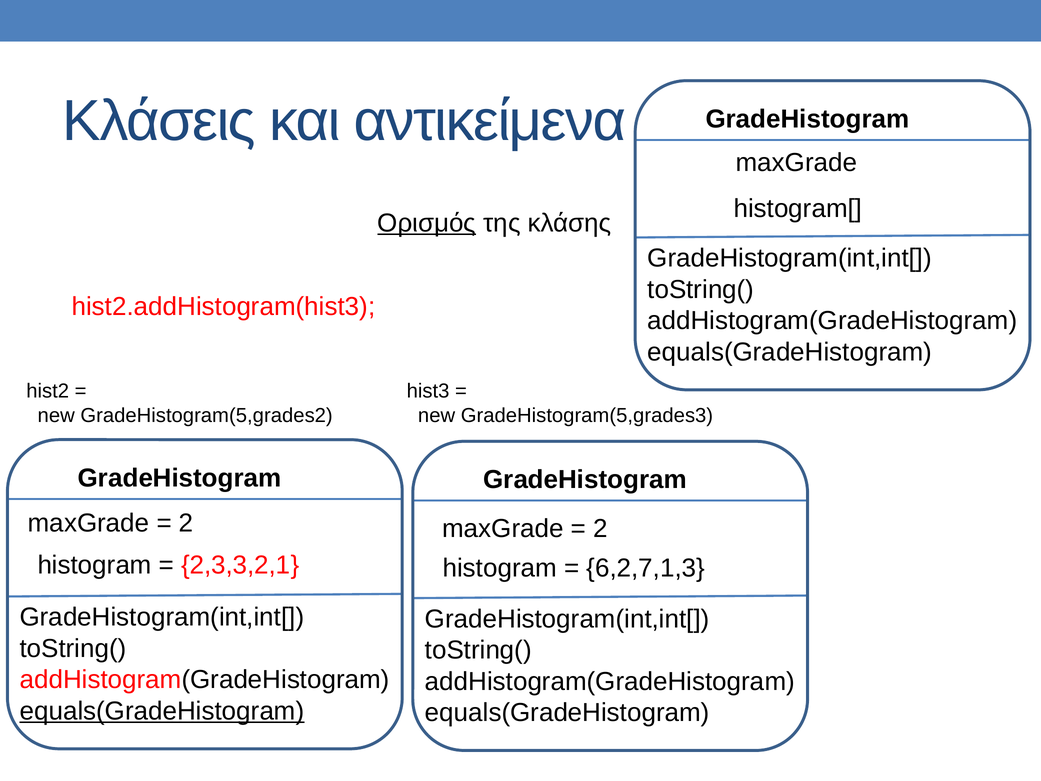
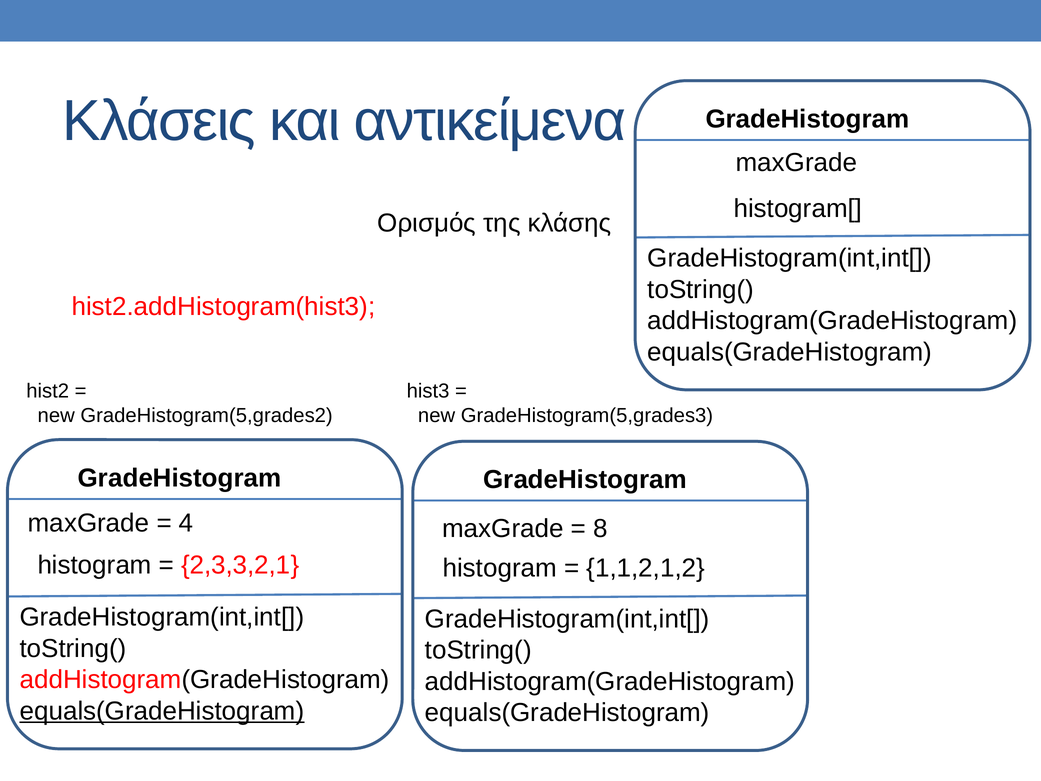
Ορισμός underline: present -> none
2 at (186, 523): 2 -> 4
2 at (600, 529): 2 -> 8
6,2,7,1,3: 6,2,7,1,3 -> 1,1,2,1,2
